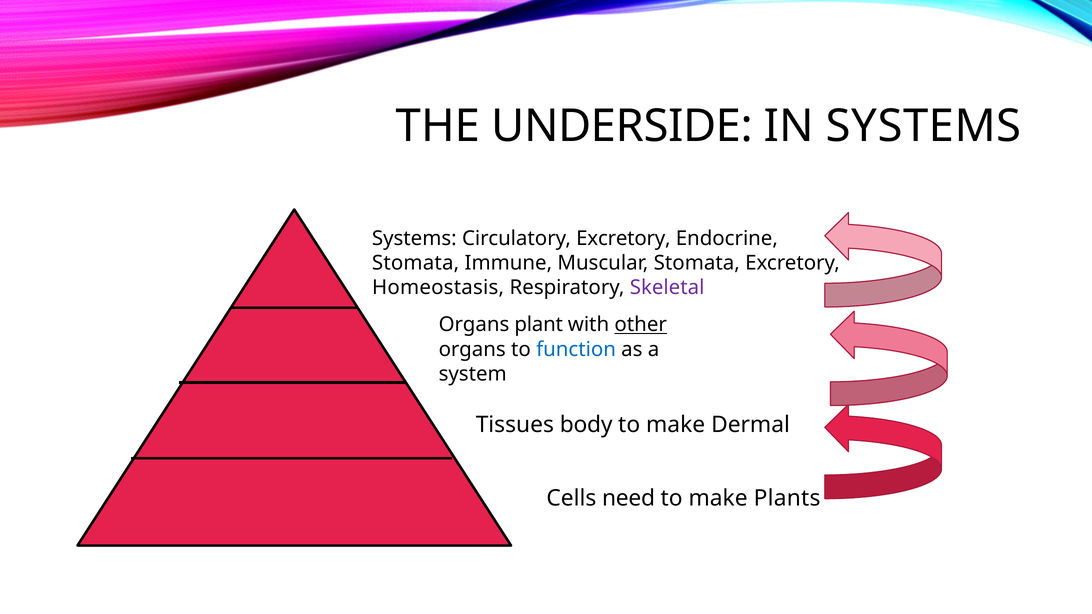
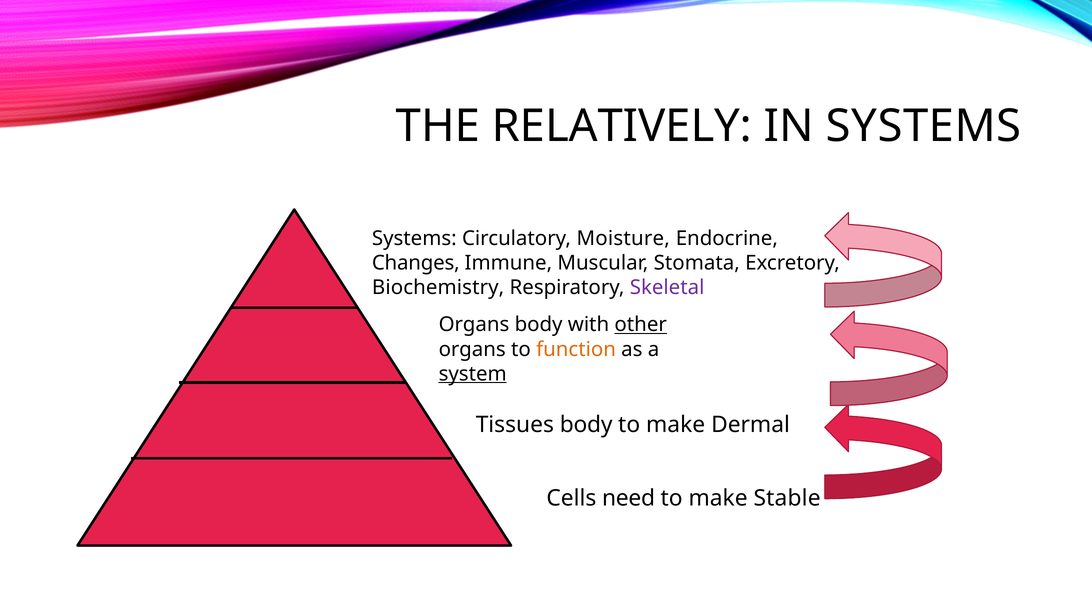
UNDERSIDE: UNDERSIDE -> RELATIVELY
Circulatory Excretory: Excretory -> Moisture
Stomata at (416, 263): Stomata -> Changes
Homeostasis: Homeostasis -> Biochemistry
Organs plant: plant -> body
function colour: blue -> orange
system underline: none -> present
Plants: Plants -> Stable
